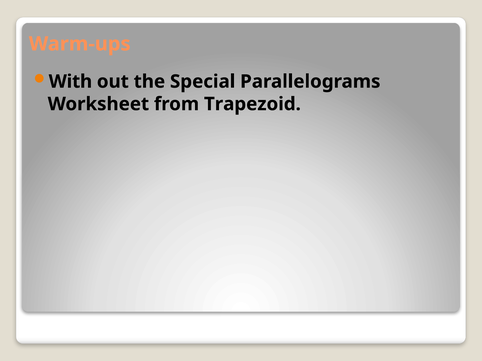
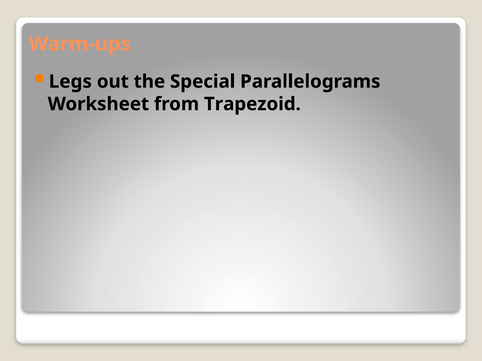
With: With -> Legs
